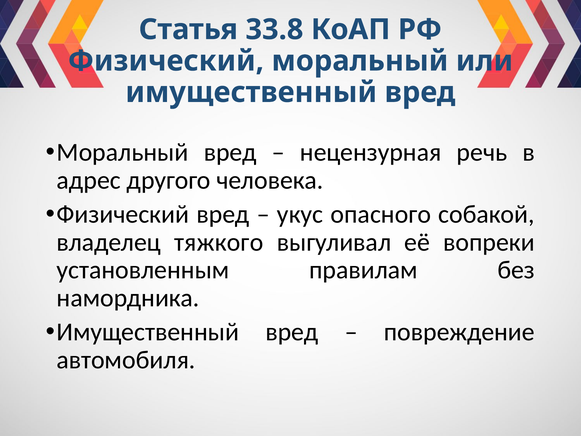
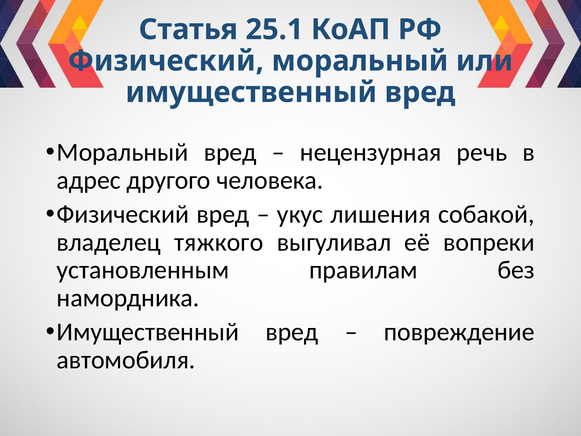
33.8: 33.8 -> 25.1
опасного: опасного -> лишения
